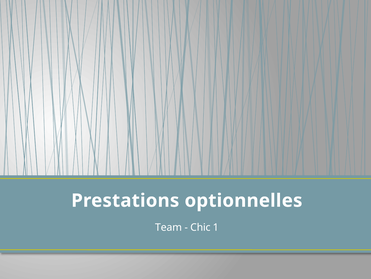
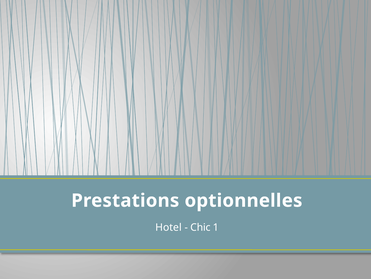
Team: Team -> Hotel
